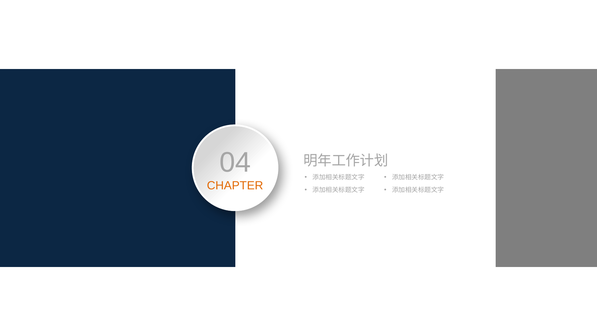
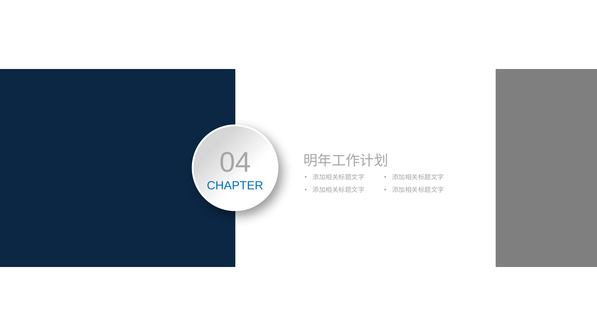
CHAPTER colour: orange -> blue
